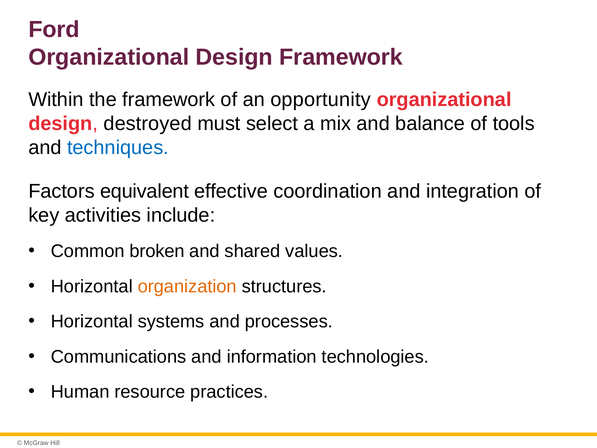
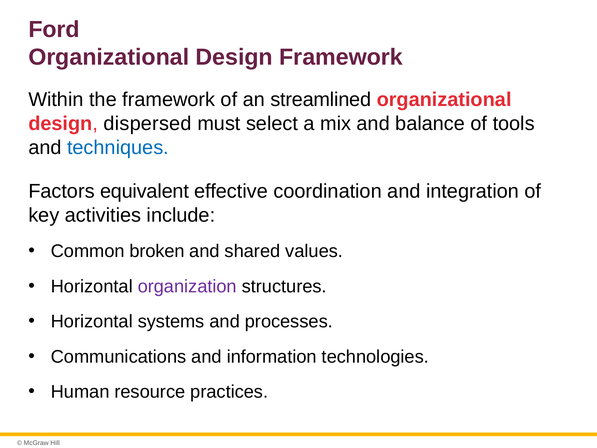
opportunity: opportunity -> streamlined
destroyed: destroyed -> dispersed
organization colour: orange -> purple
